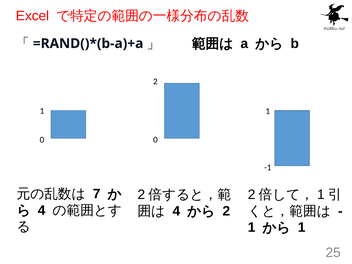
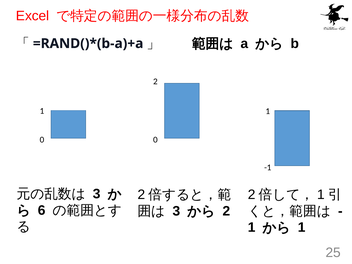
7 at (97, 194): 7 -> 3
4 at (42, 210): 4 -> 6
4 at (176, 211): 4 -> 3
